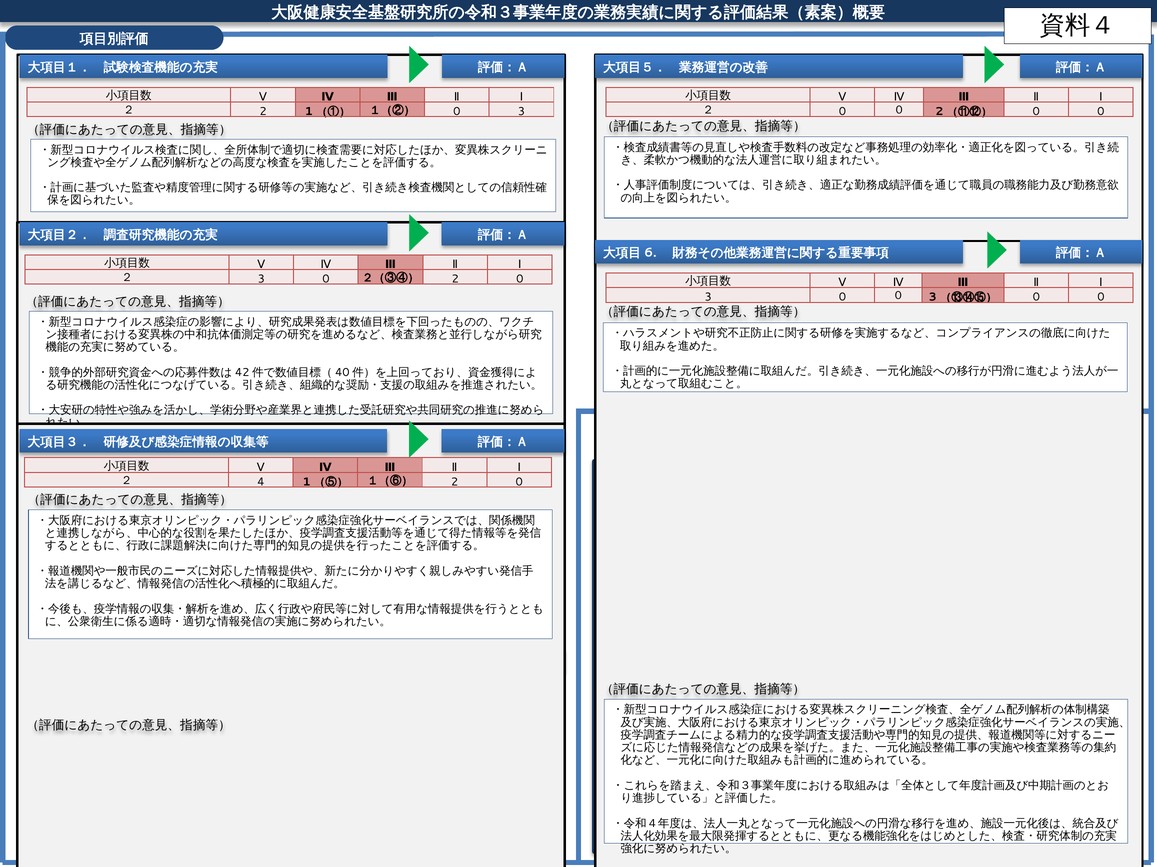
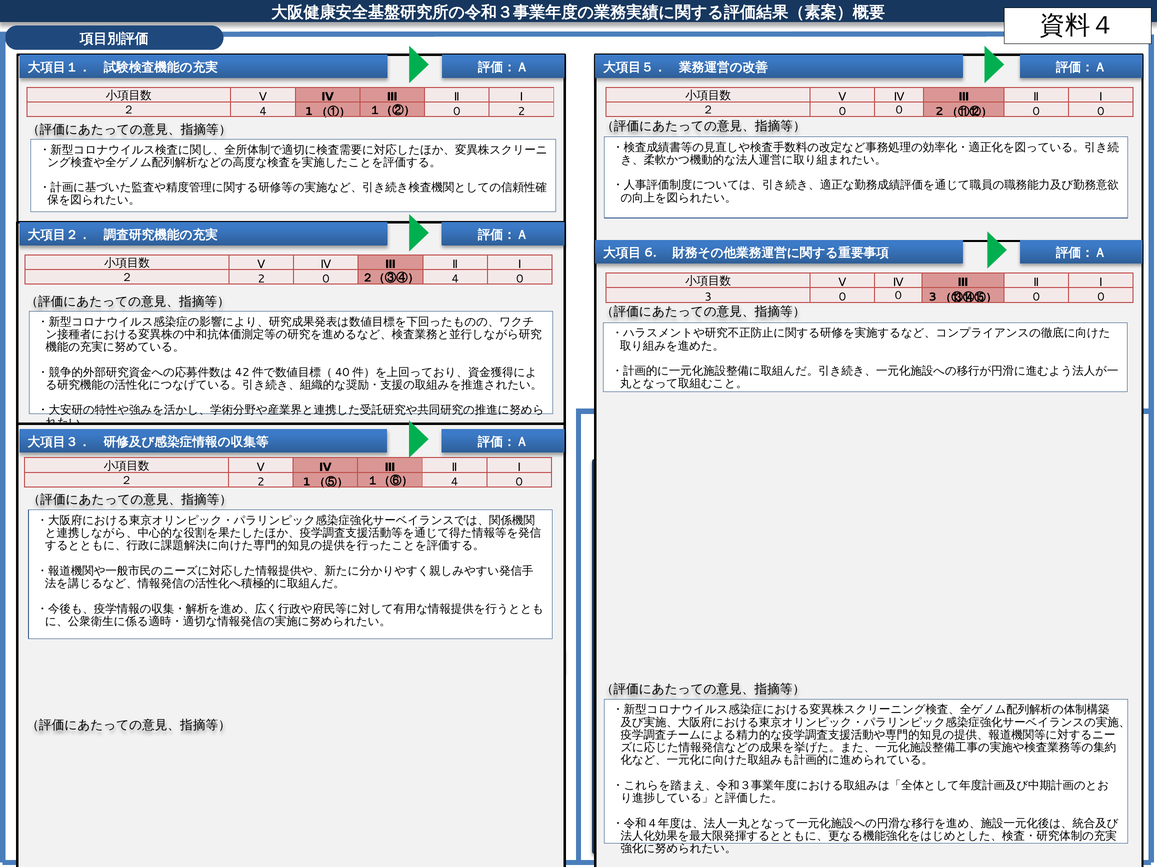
２ 2: 2 -> 4
0 3: 3 -> 2
3 at (261, 279): 3 -> 2
２（③④） 2: 2 -> 4
4 at (261, 482): 4 -> 2
１（⑥） 2: 2 -> 4
